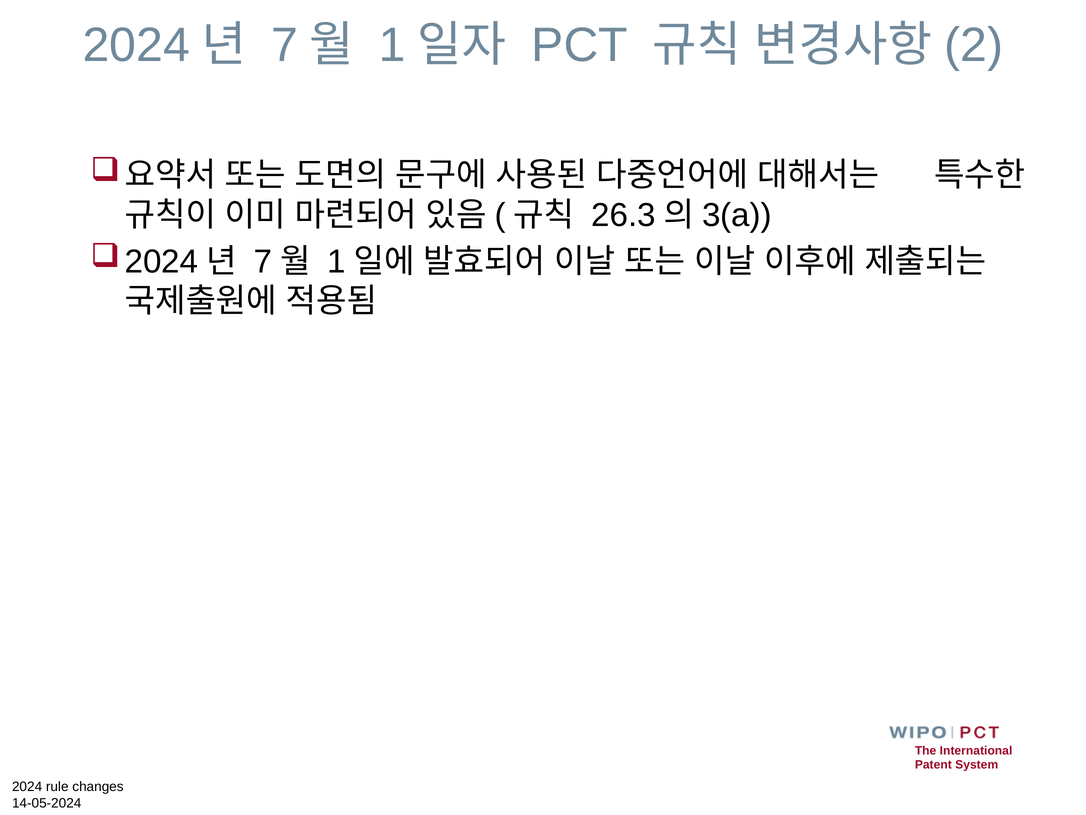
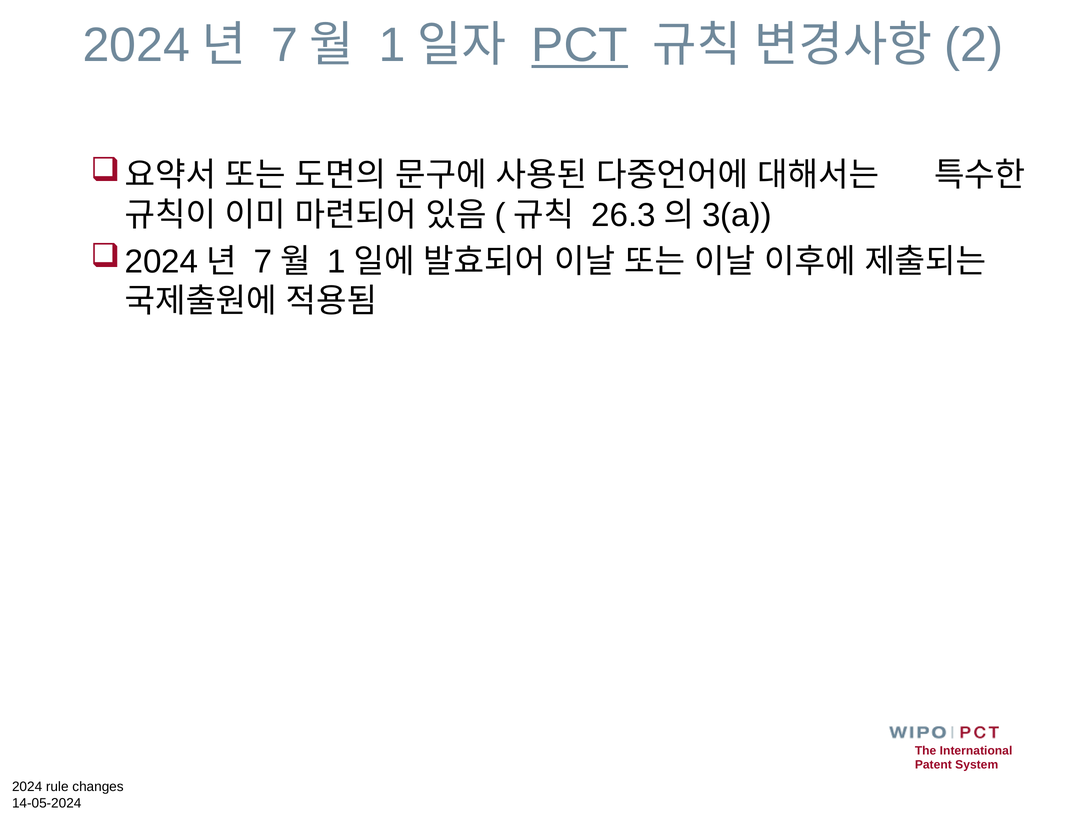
PCT underline: none -> present
